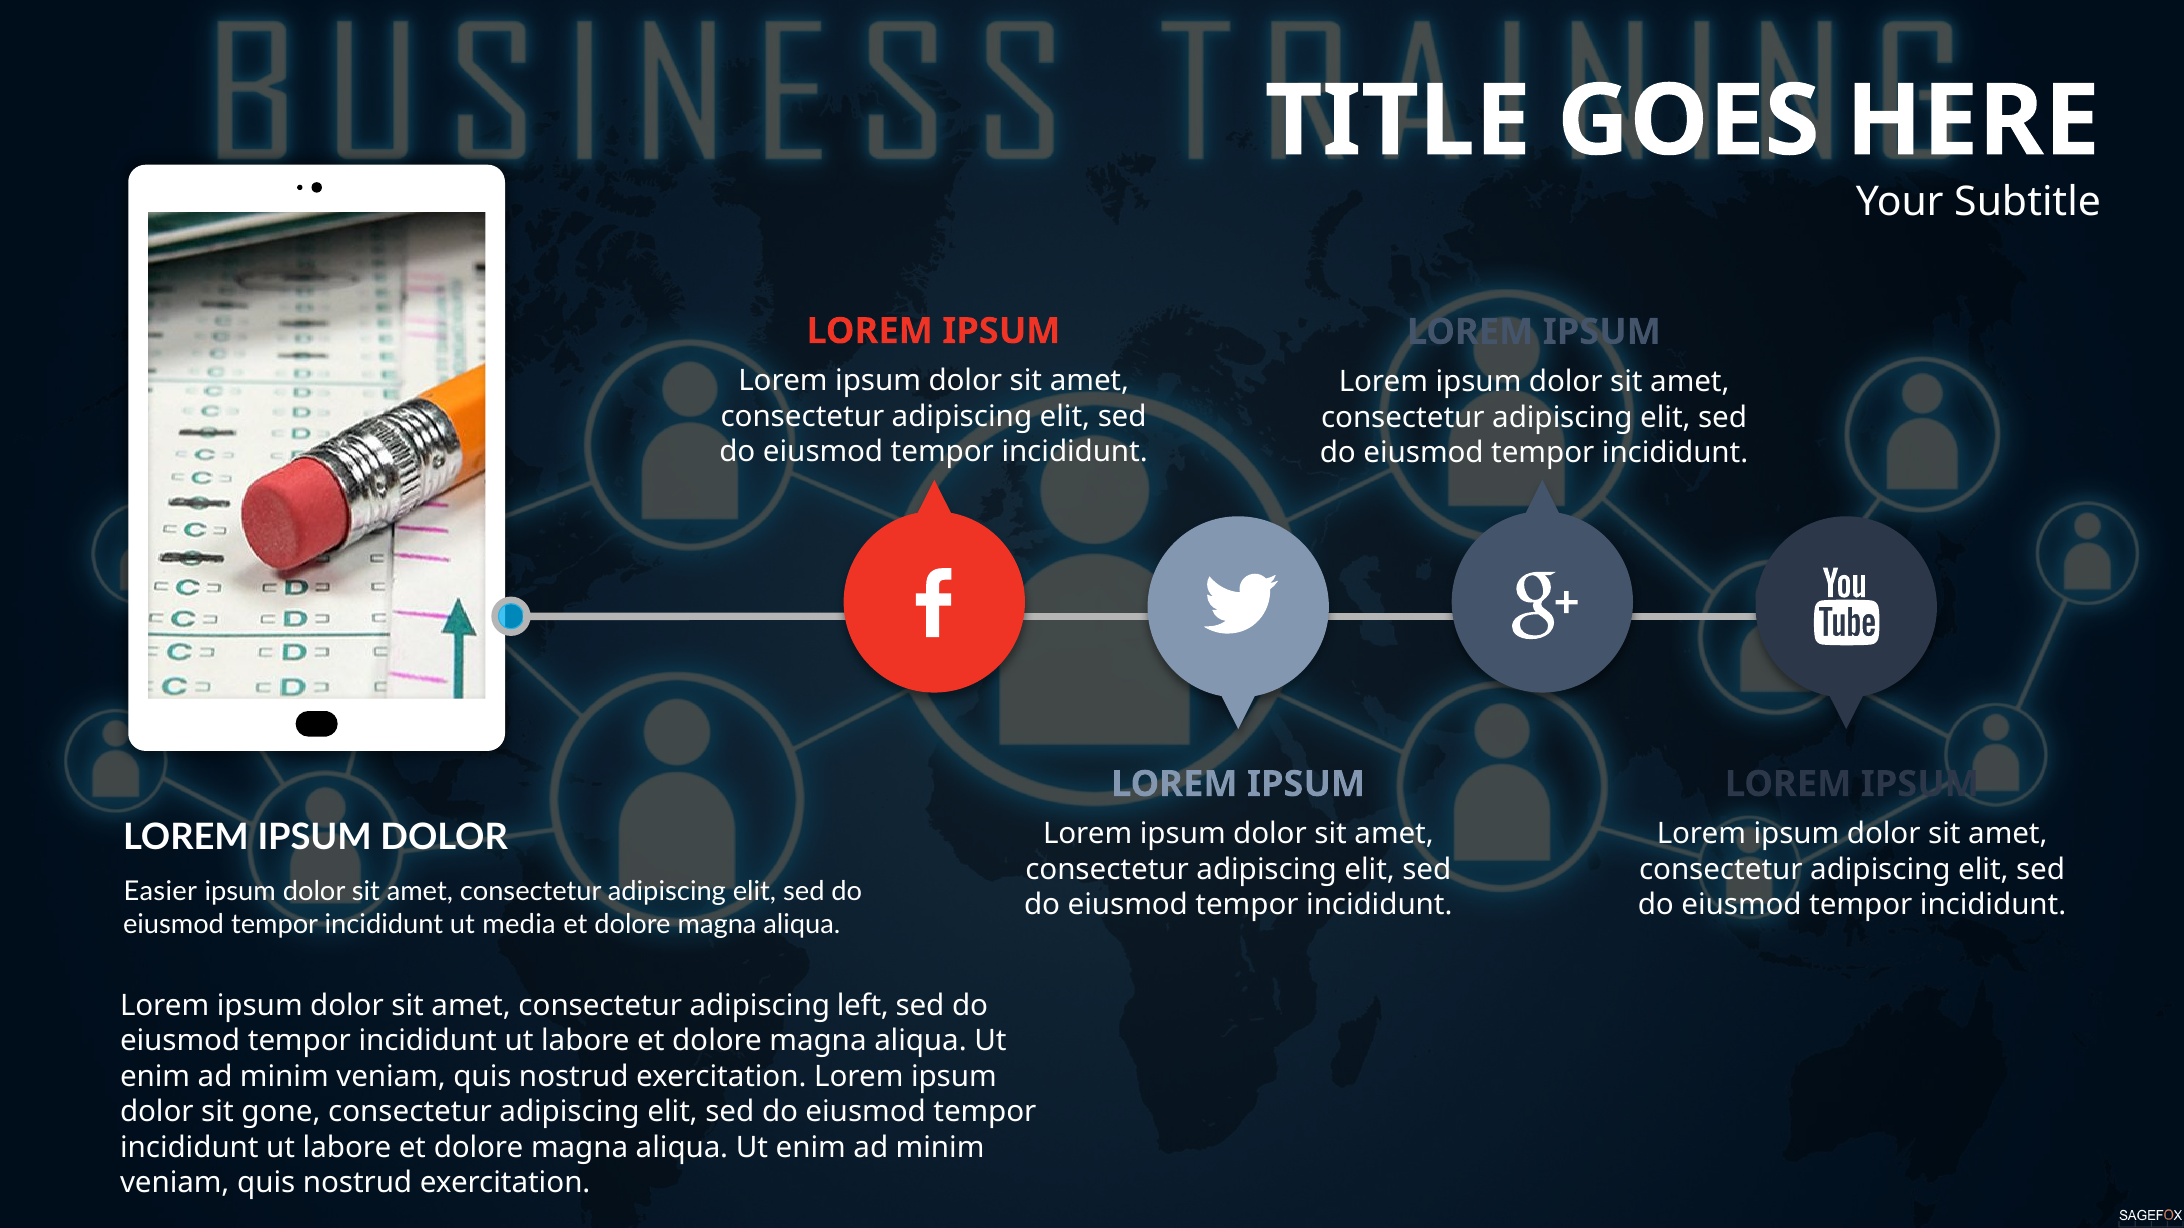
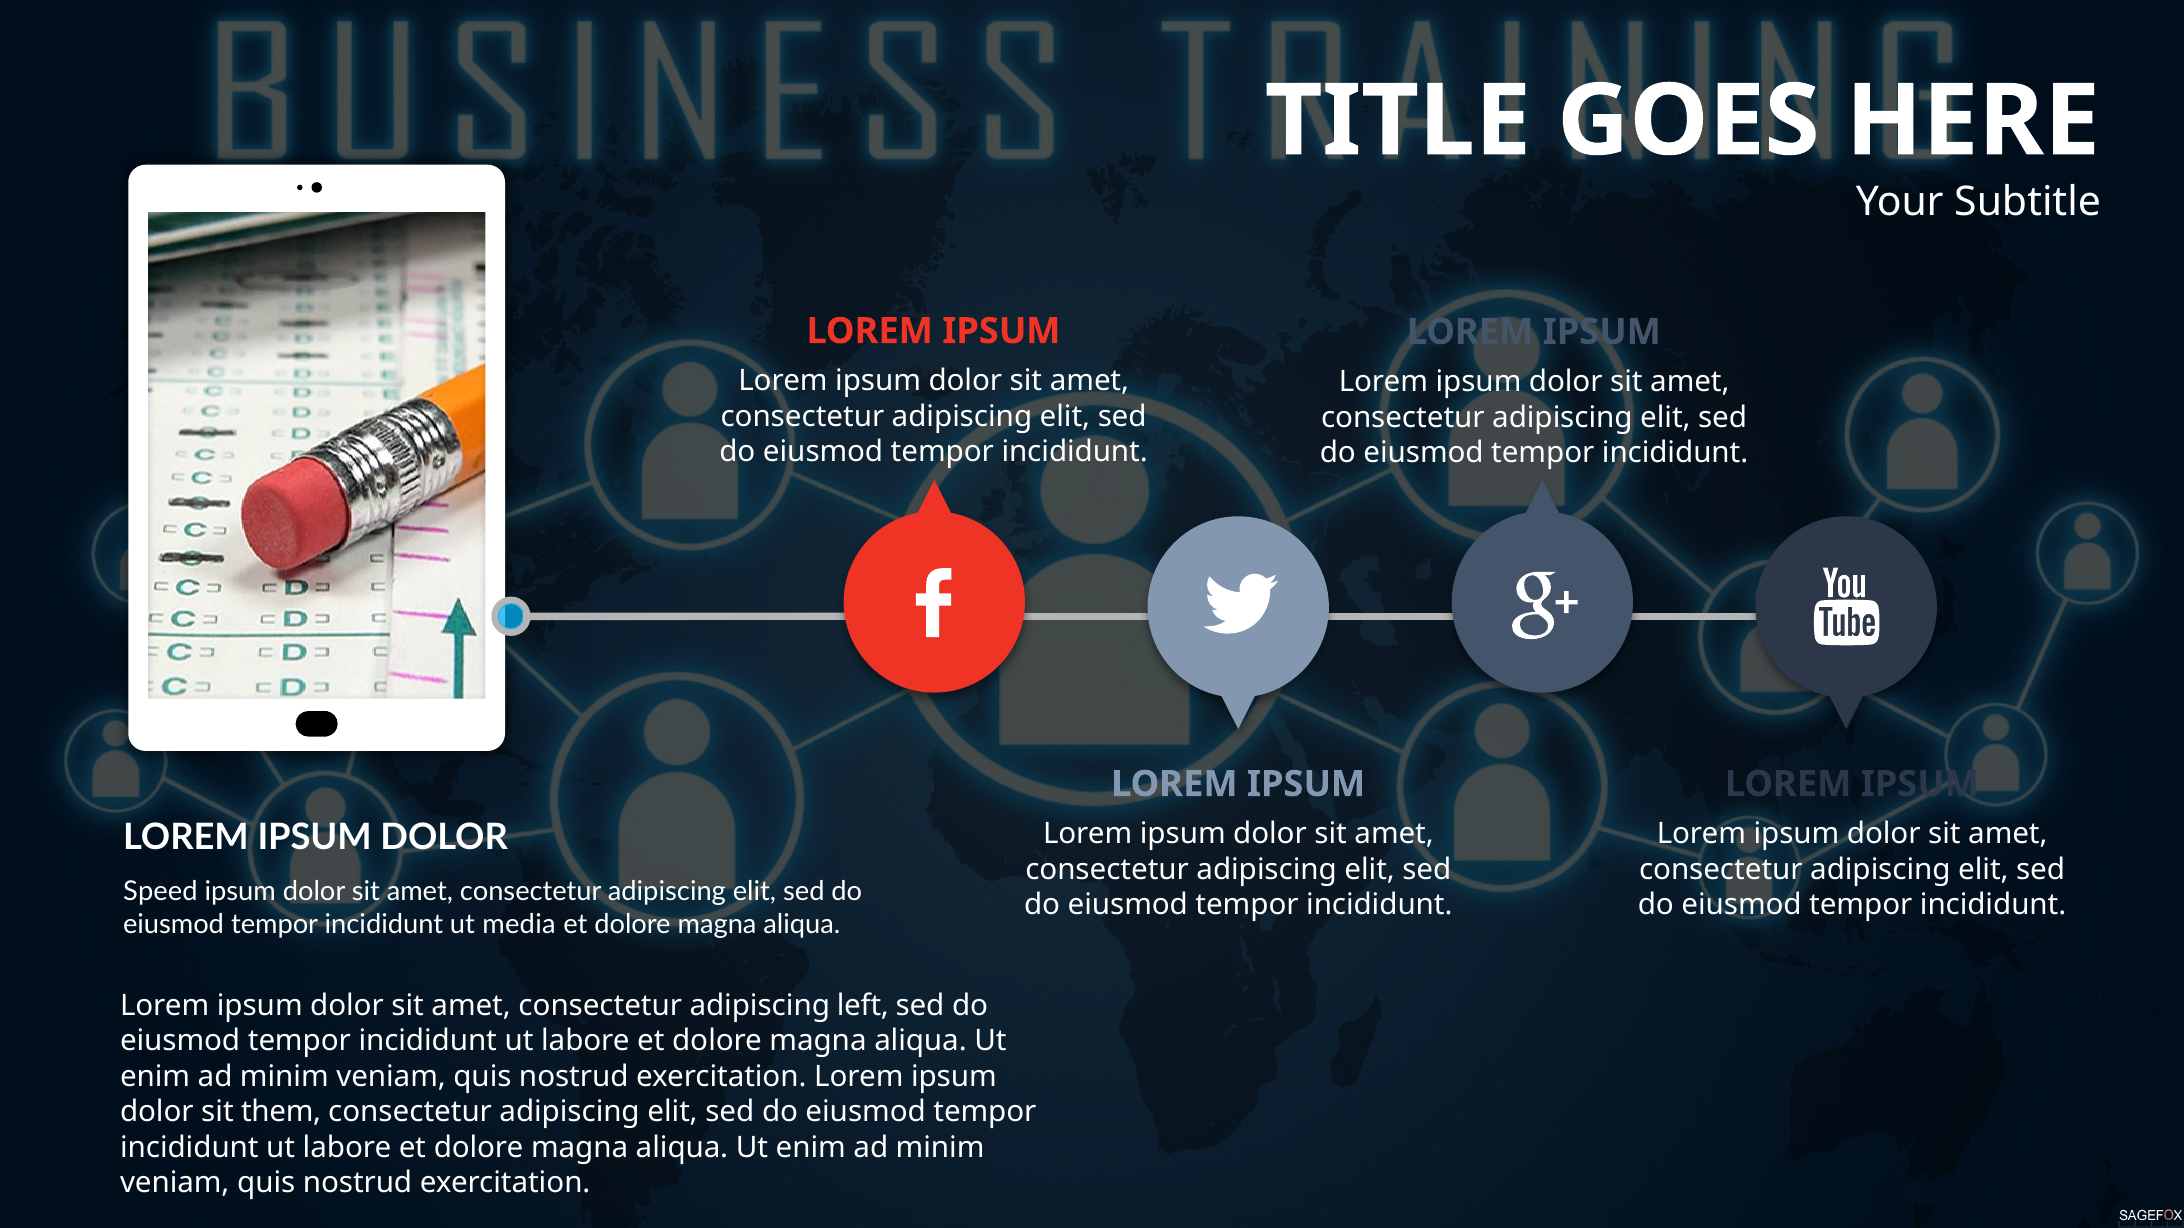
Easier: Easier -> Speed
gone: gone -> them
